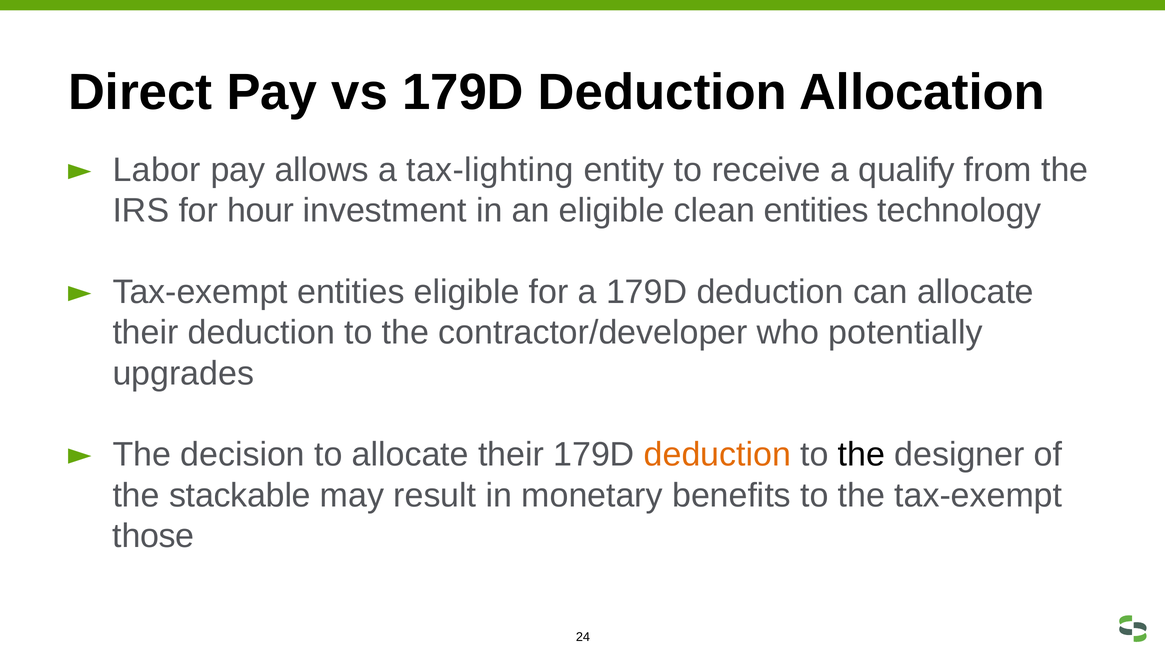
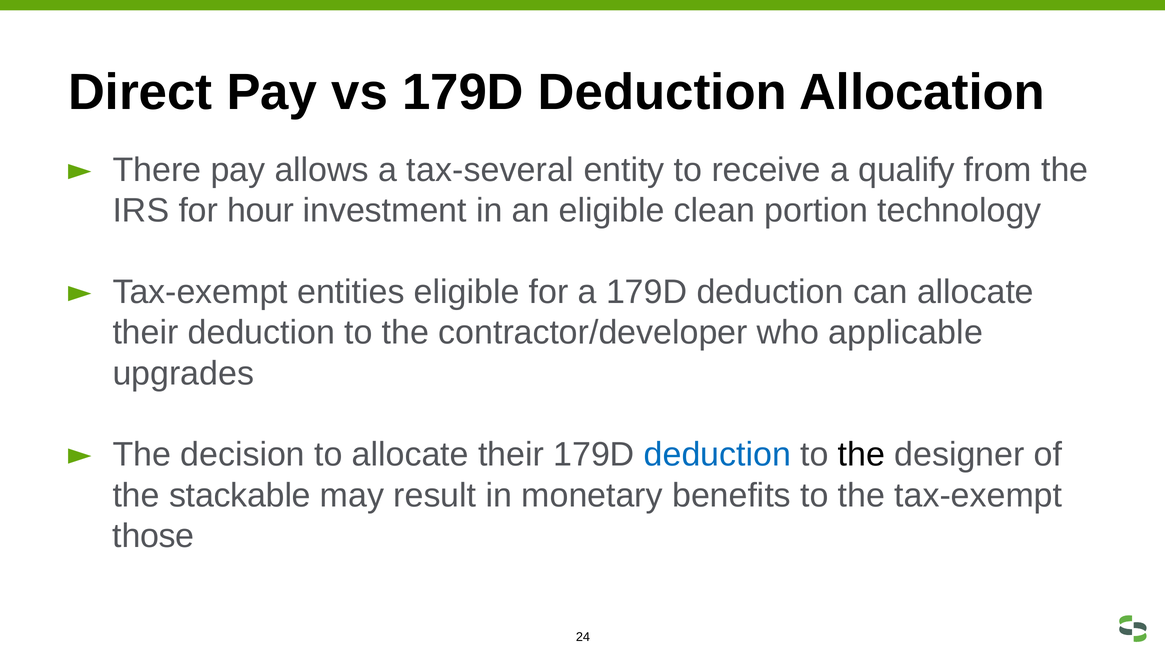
Labor: Labor -> There
tax-lighting: tax-lighting -> tax-several
clean entities: entities -> portion
potentially: potentially -> applicable
deduction at (717, 455) colour: orange -> blue
